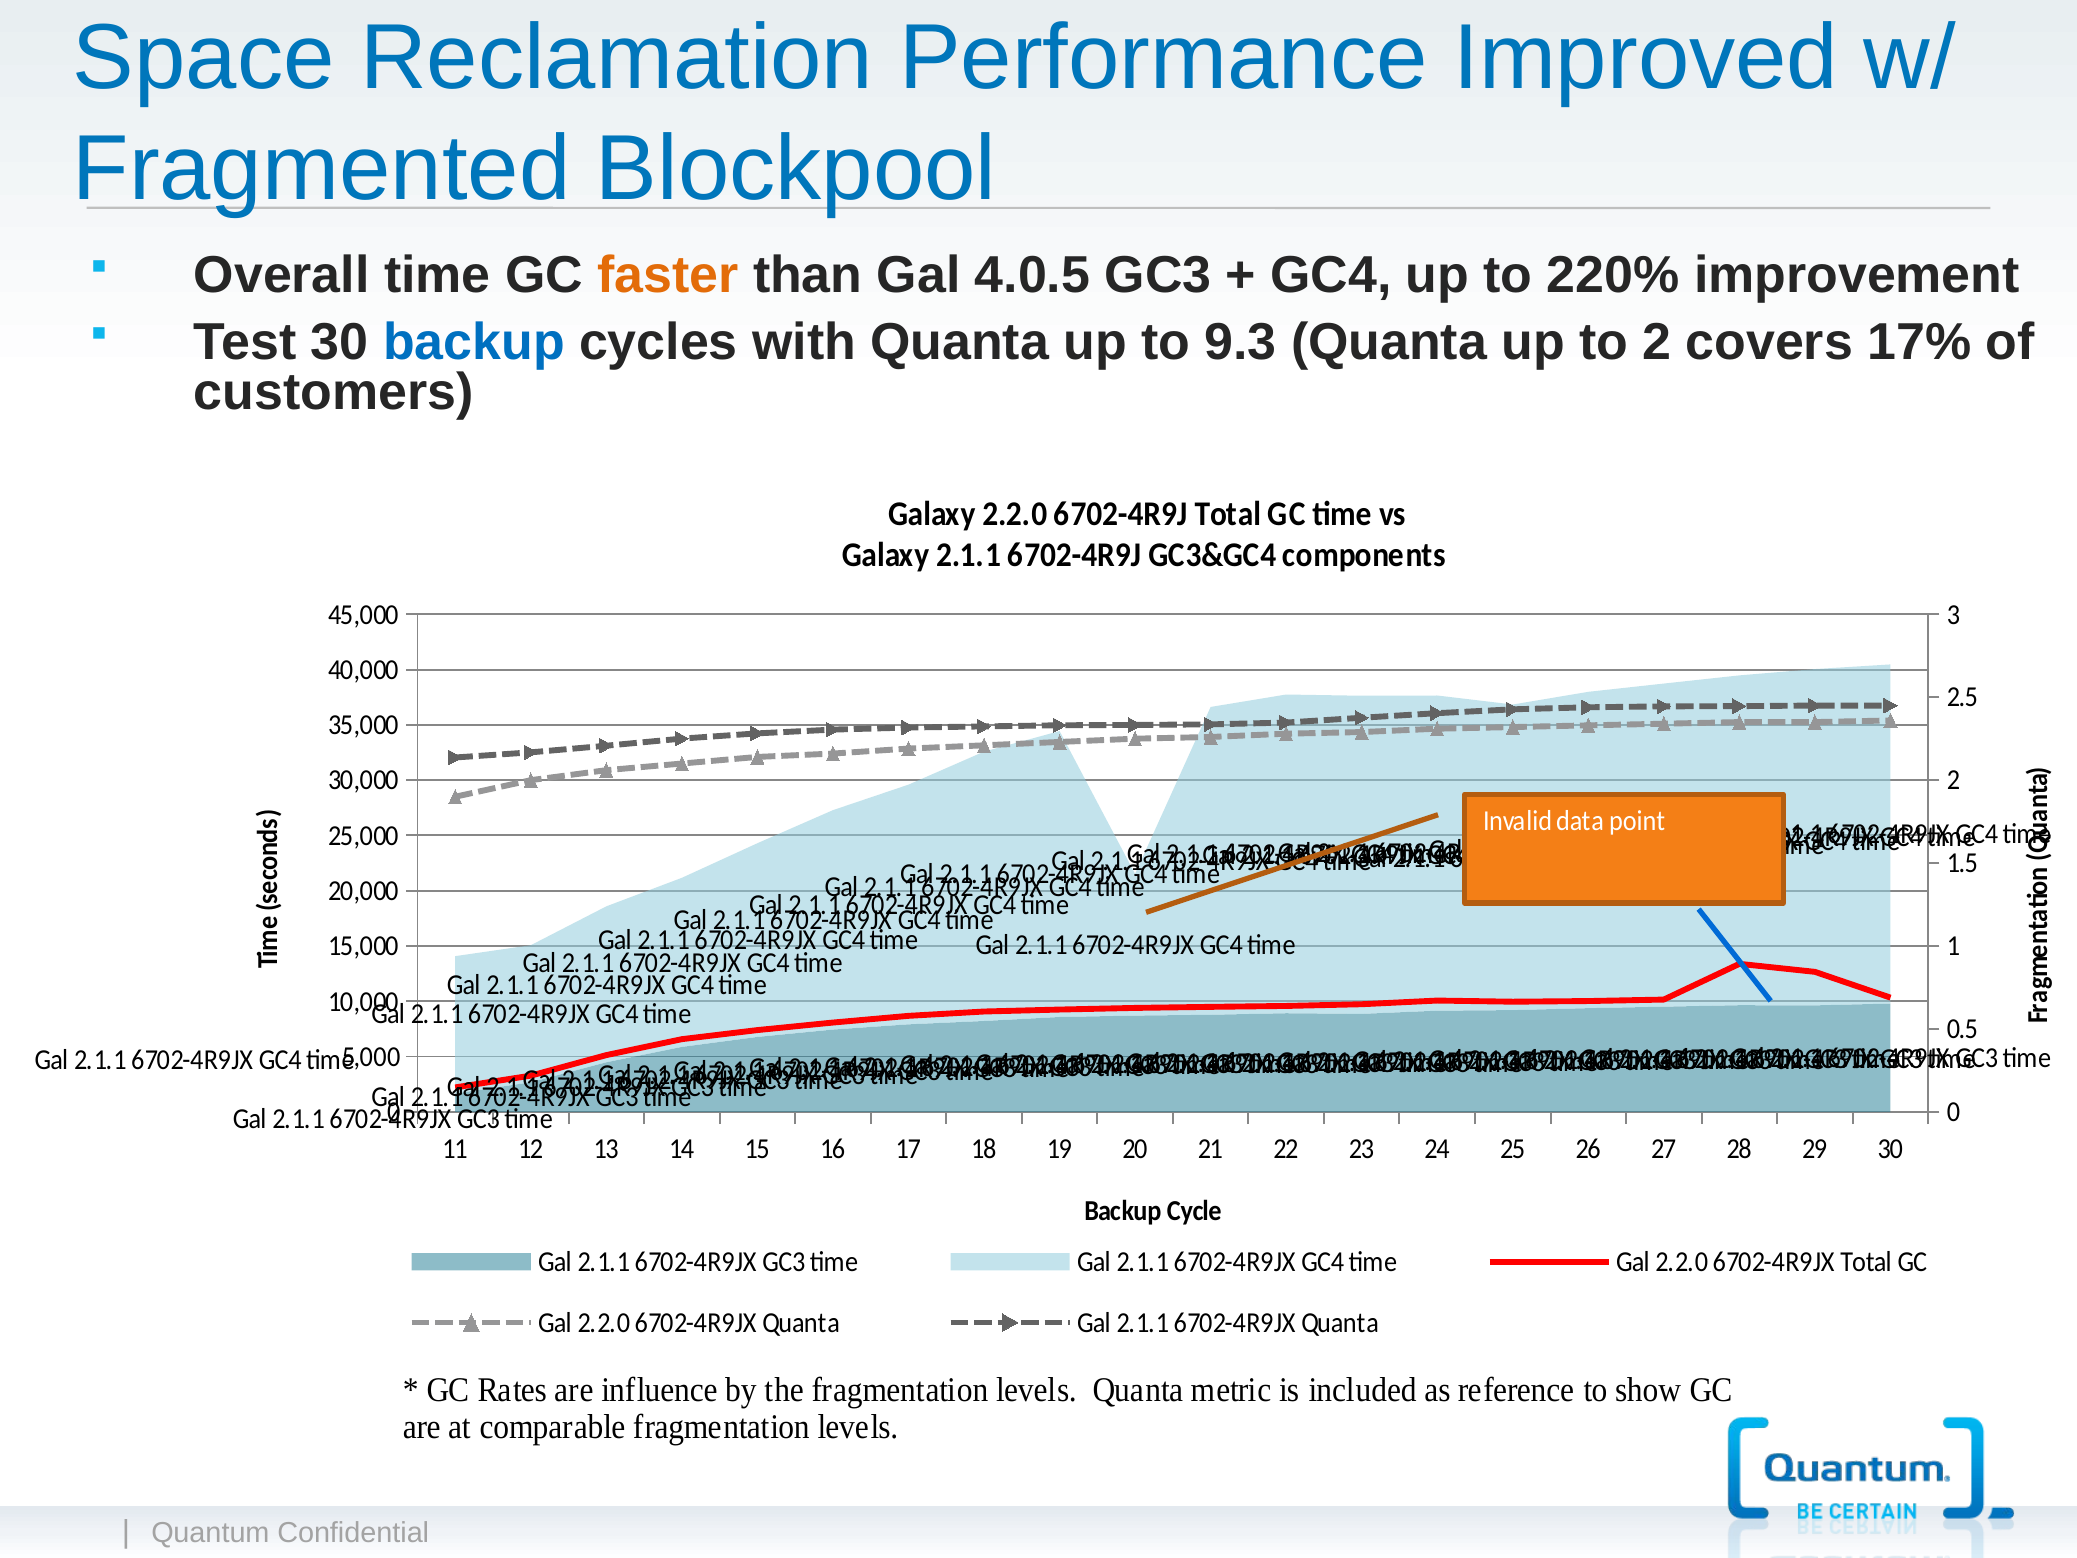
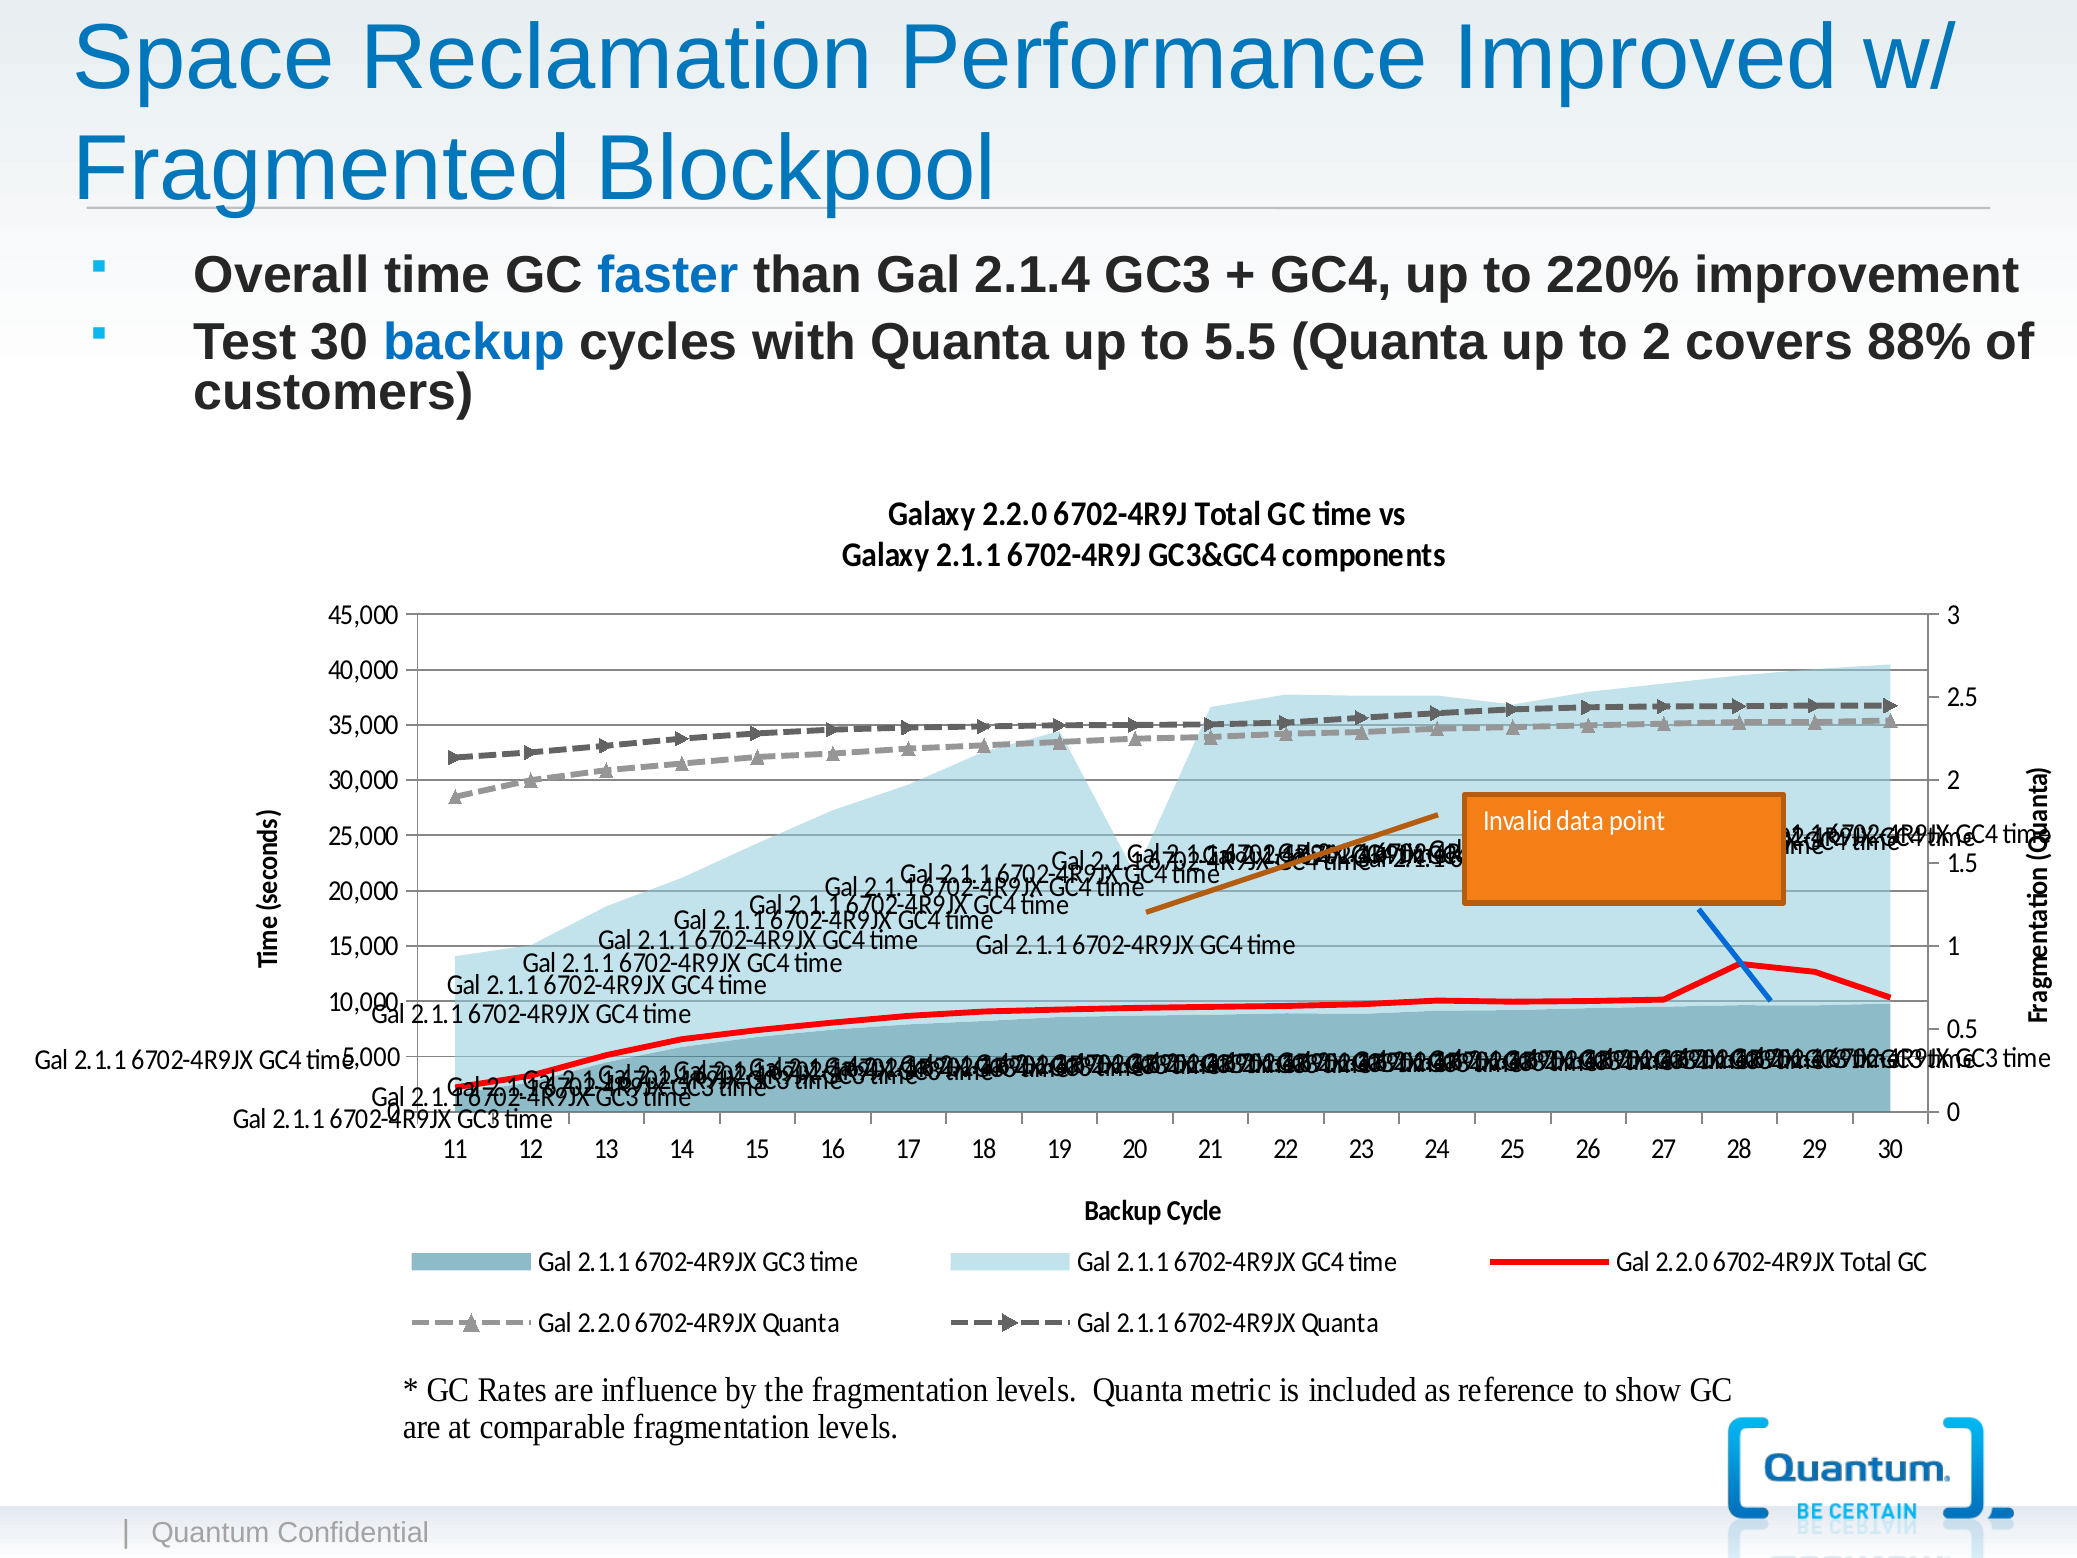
faster colour: orange -> blue
4.0.5: 4.0.5 -> 2.1.4
9.3: 9.3 -> 5.5
17%: 17% -> 88%
